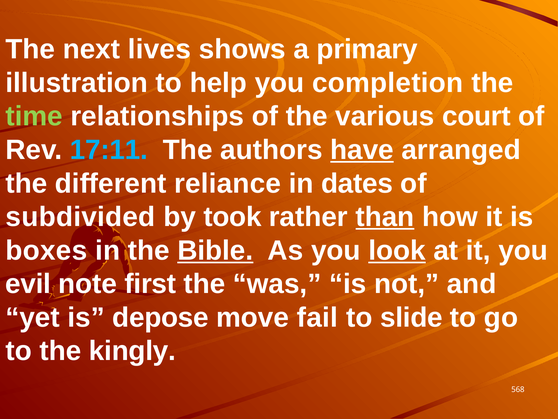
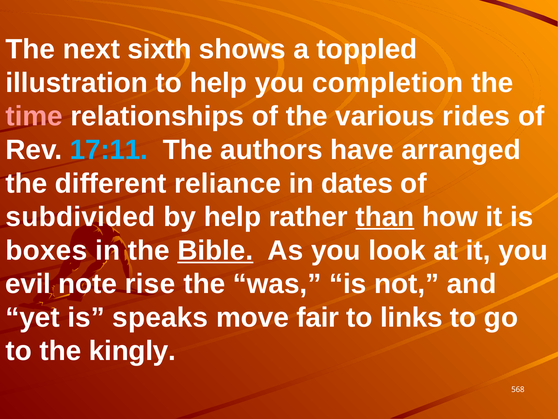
lives: lives -> sixth
primary: primary -> toppled
time colour: light green -> pink
court: court -> rides
have underline: present -> none
by took: took -> help
look underline: present -> none
first: first -> rise
depose: depose -> speaks
fail: fail -> fair
slide: slide -> links
